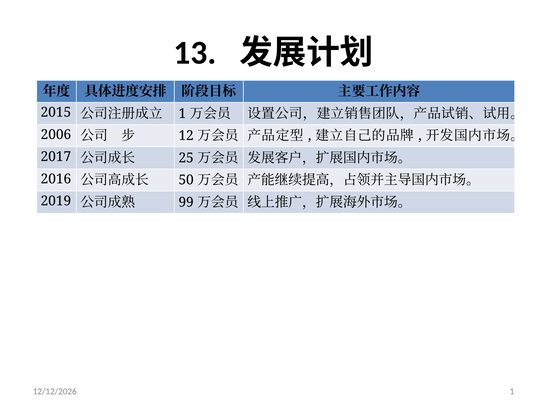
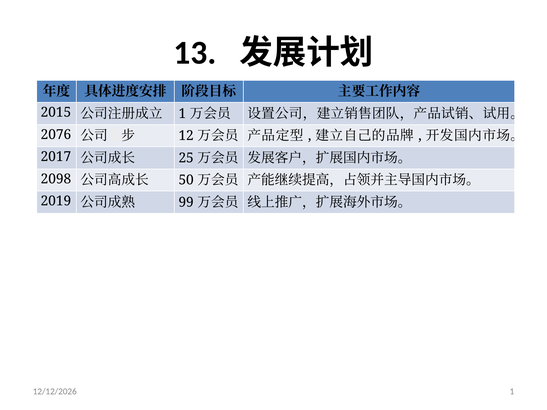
2006: 2006 -> 2076
2016: 2016 -> 2098
